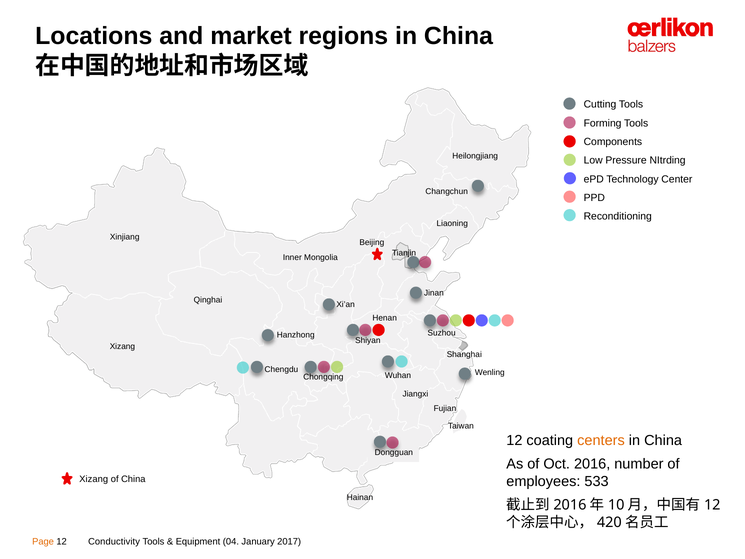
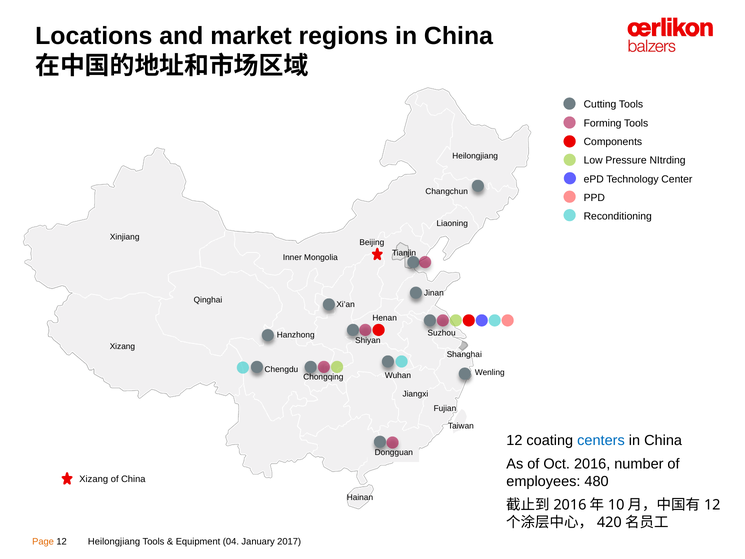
centers colour: orange -> blue
533: 533 -> 480
Conductivity at (114, 541): Conductivity -> Heilongjiang
